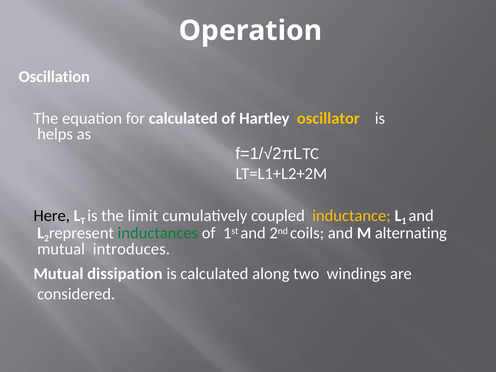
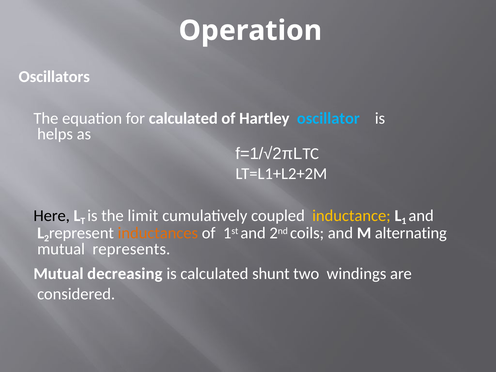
Oscillation: Oscillation -> Oscillators
oscillator colour: yellow -> light blue
inductances colour: green -> orange
introduces: introduces -> represents
dissipation: dissipation -> decreasing
along: along -> shunt
